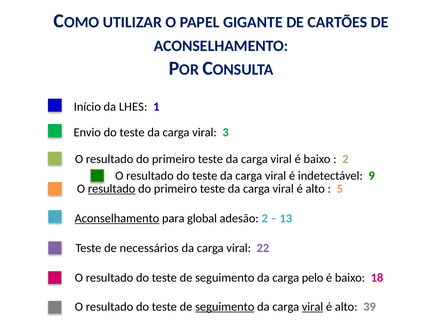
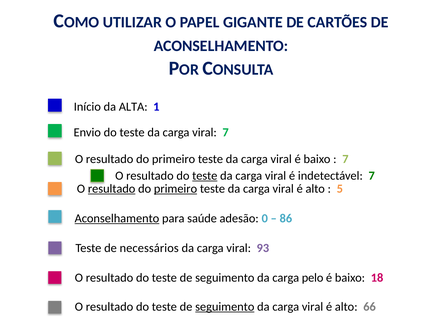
LHES: LHES -> ALTA
viral 3: 3 -> 7
2 at (345, 159): 2 -> 7
teste at (205, 176) underline: none -> present
indetectável 9: 9 -> 7
primeiro at (176, 189) underline: none -> present
global: global -> saúde
adesão 2: 2 -> 0
13: 13 -> 86
22: 22 -> 93
viral at (313, 306) underline: present -> none
39: 39 -> 66
